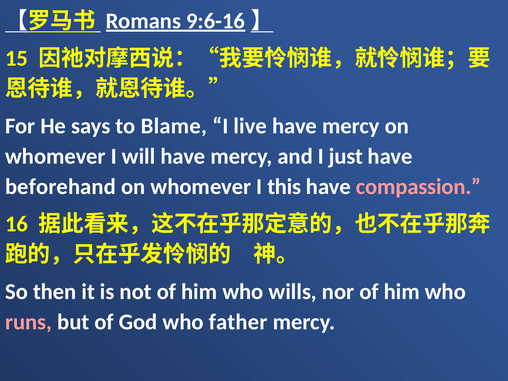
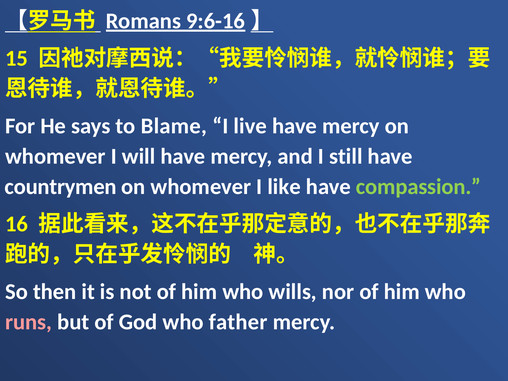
just: just -> still
beforehand: beforehand -> countrymen
this: this -> like
compassion colour: pink -> light green
